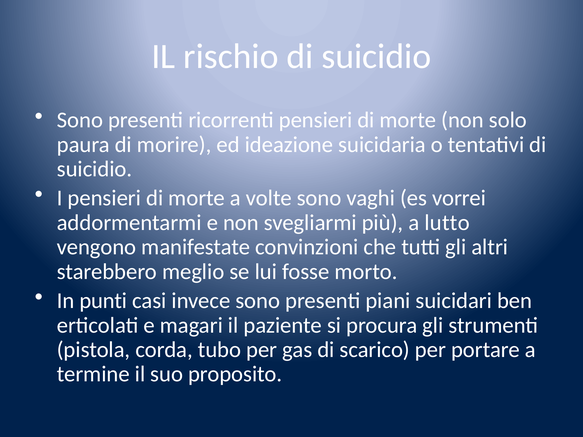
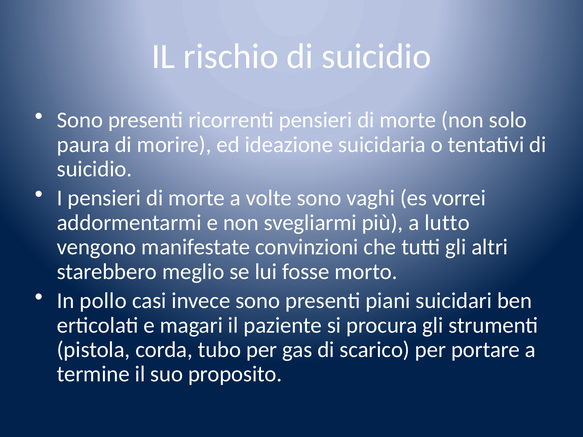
punti: punti -> pollo
